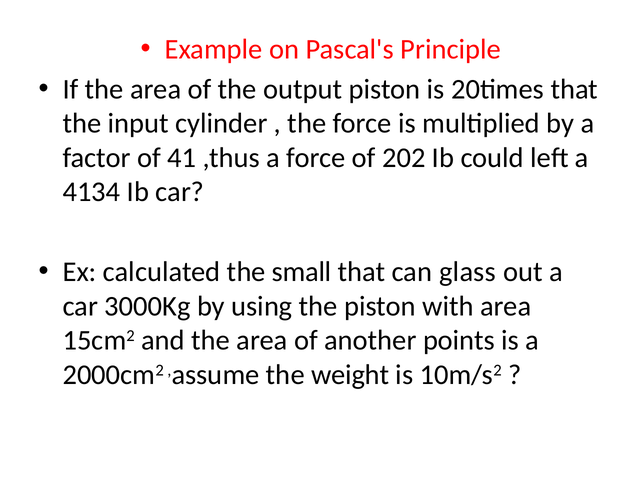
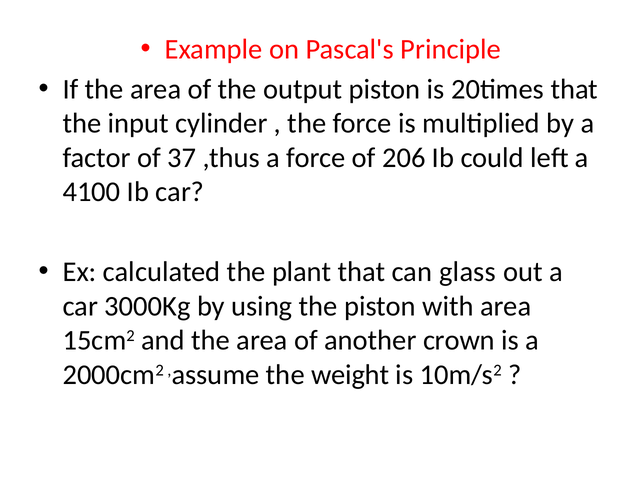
41: 41 -> 37
202: 202 -> 206
4134: 4134 -> 4100
small: small -> plant
points: points -> crown
